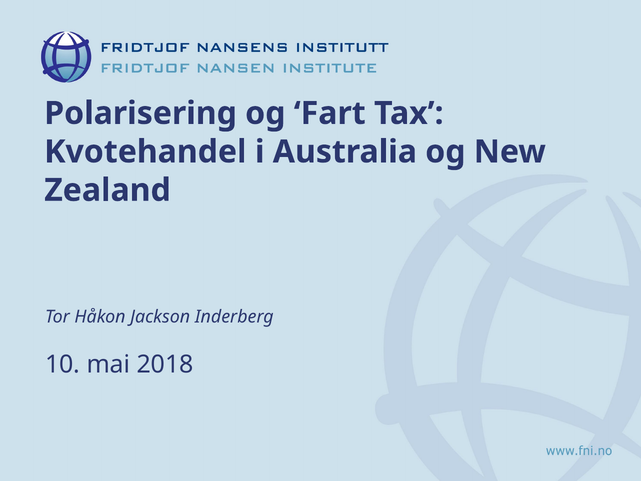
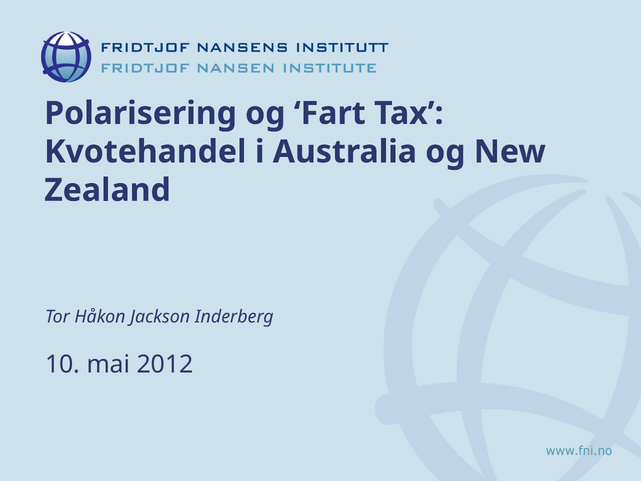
2018: 2018 -> 2012
